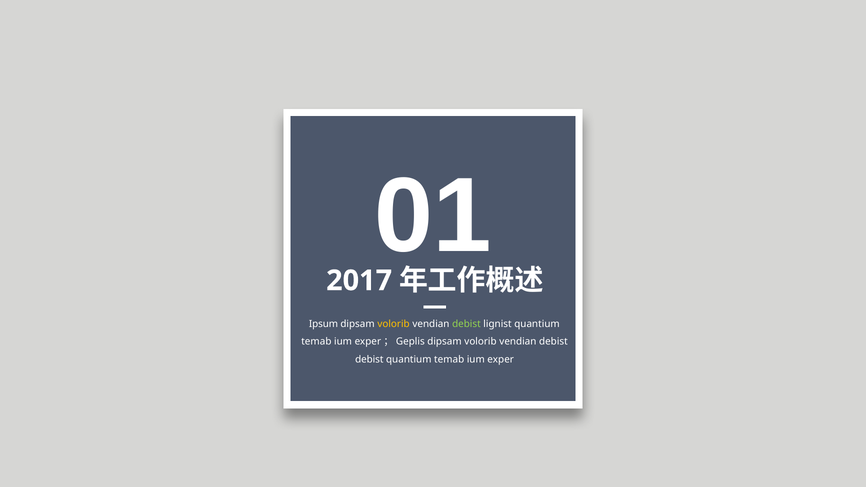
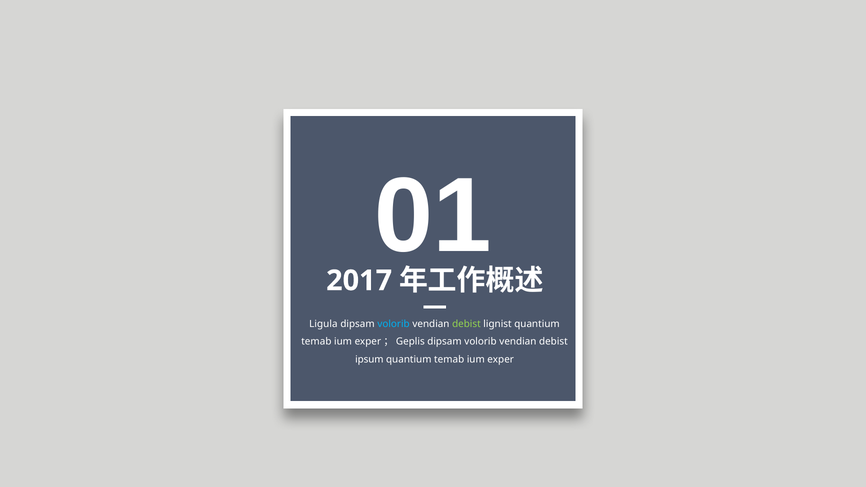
Ipsum: Ipsum -> Ligula
volorib at (394, 324) colour: yellow -> light blue
debist at (369, 360): debist -> ipsum
